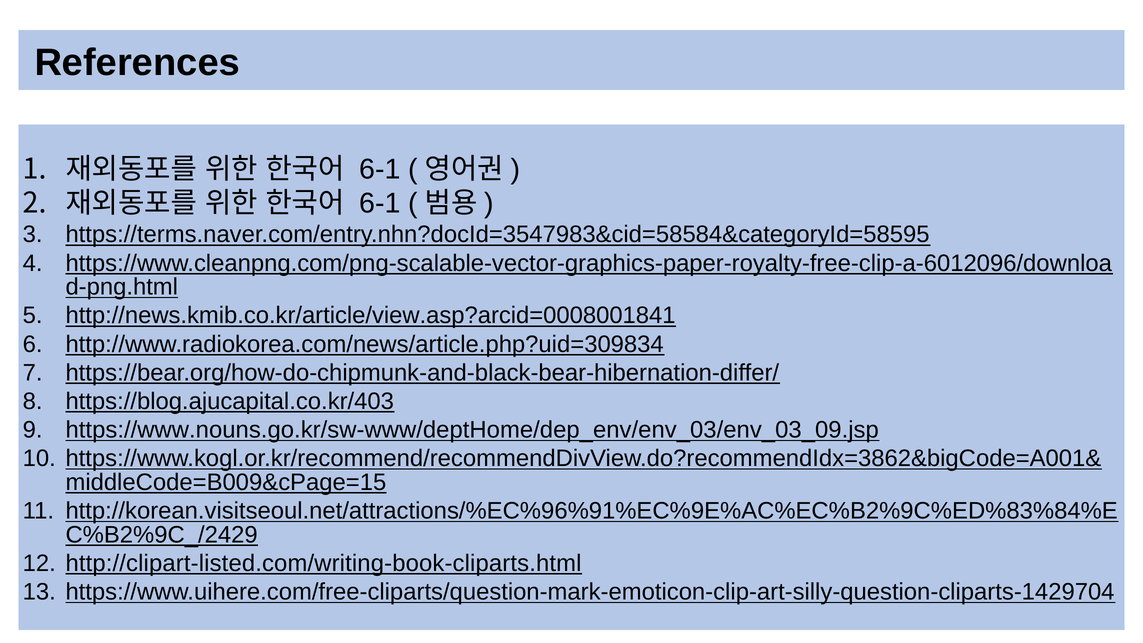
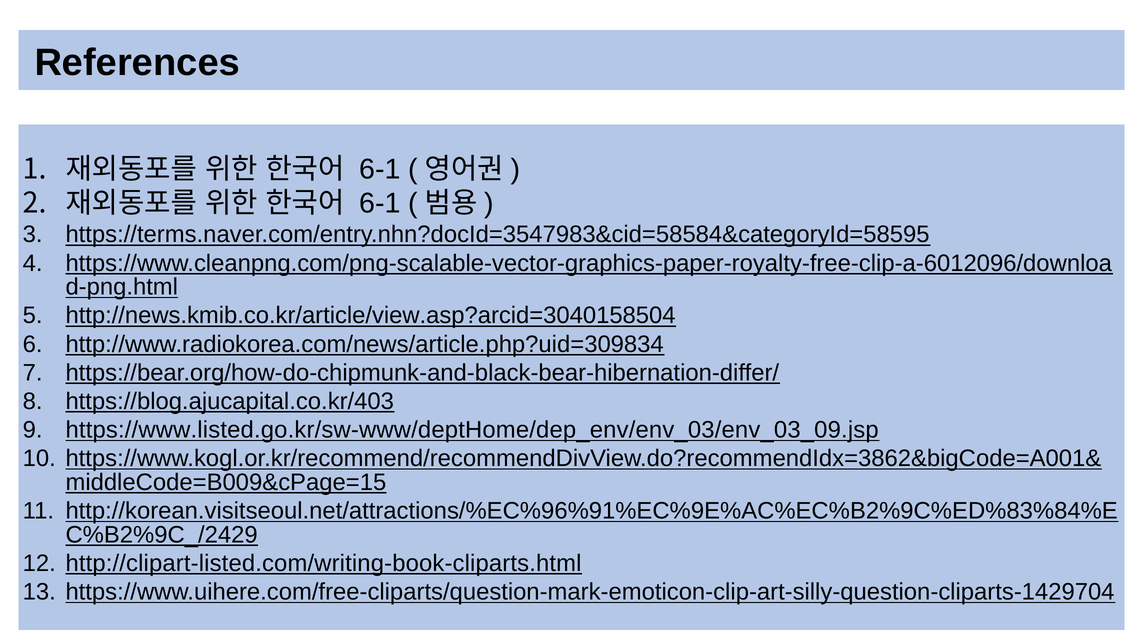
http://news.kmib.co.kr/article/view.asp?arcid=0008001841: http://news.kmib.co.kr/article/view.asp?arcid=0008001841 -> http://news.kmib.co.kr/article/view.asp?arcid=3040158504
https://www.nouns.go.kr/sw-www/deptHome/dep_env/env_03/env_03_09.jsp: https://www.nouns.go.kr/sw-www/deptHome/dep_env/env_03/env_03_09.jsp -> https://www.listed.go.kr/sw-www/deptHome/dep_env/env_03/env_03_09.jsp
